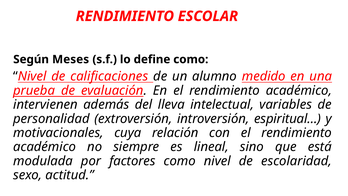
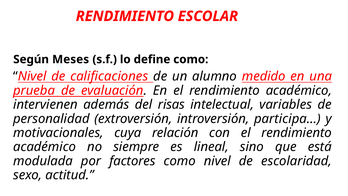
lleva: lleva -> risas
espiritual…: espiritual… -> participa…
